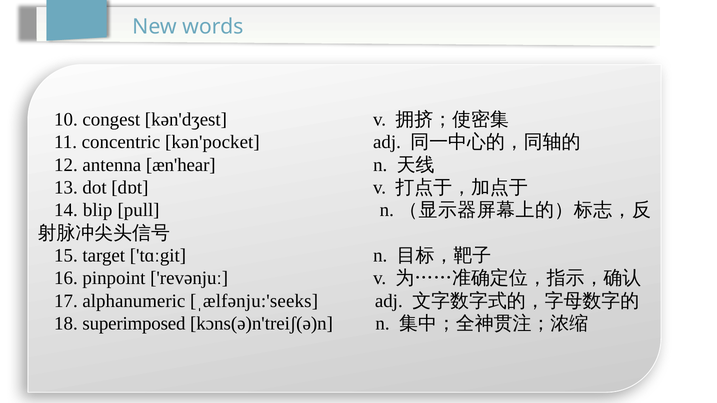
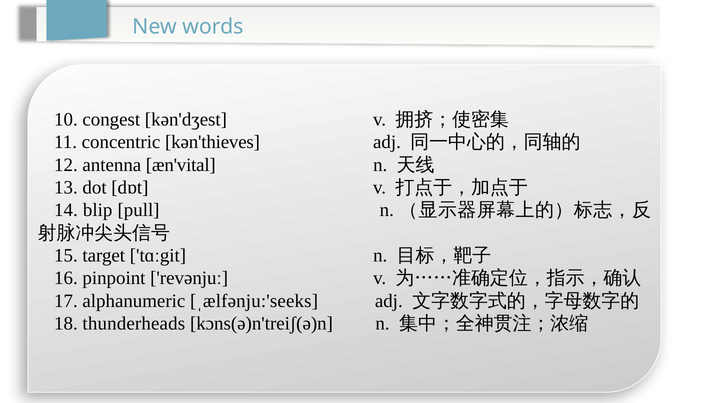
kən'pocket: kən'pocket -> kən'thieves
æn'hear: æn'hear -> æn'vital
superimposed: superimposed -> thunderheads
